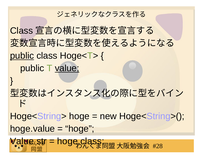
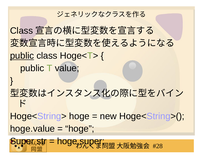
value at (67, 68) underline: present -> none
Value at (22, 141): Value -> Super
hoge.class: hoge.class -> hoge.super
